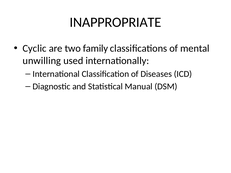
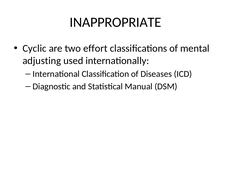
family: family -> effort
unwilling: unwilling -> adjusting
